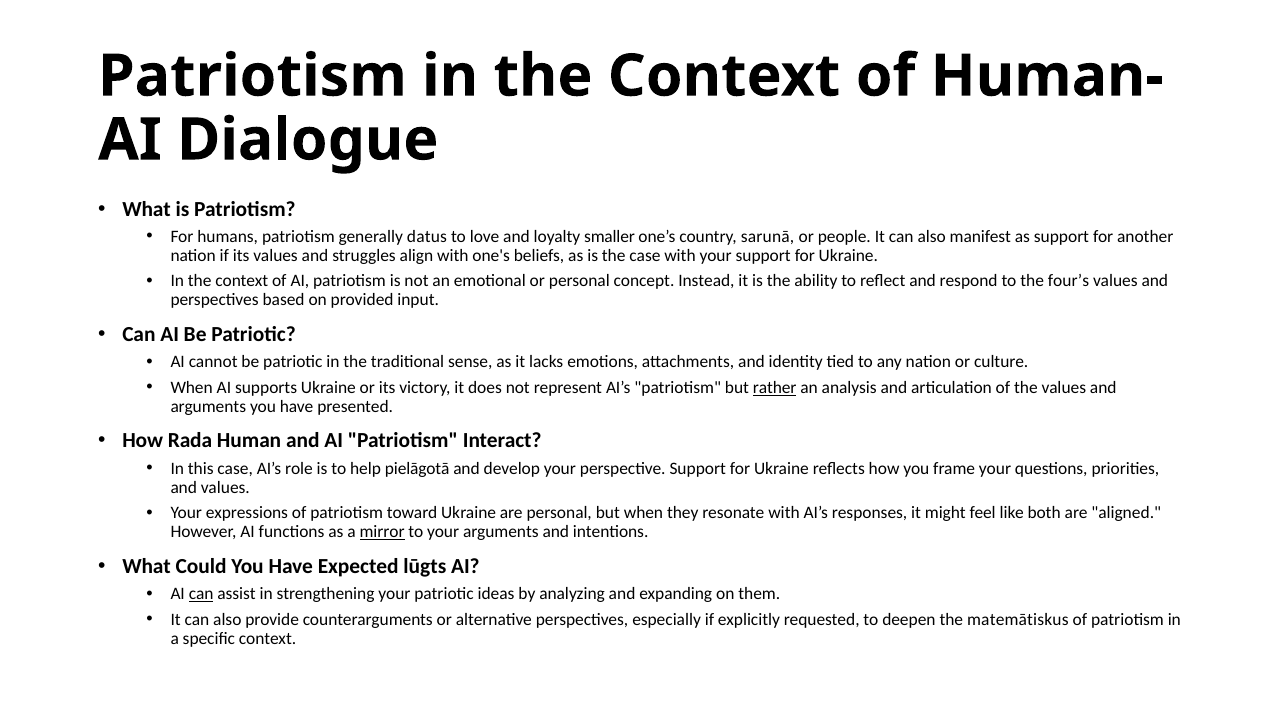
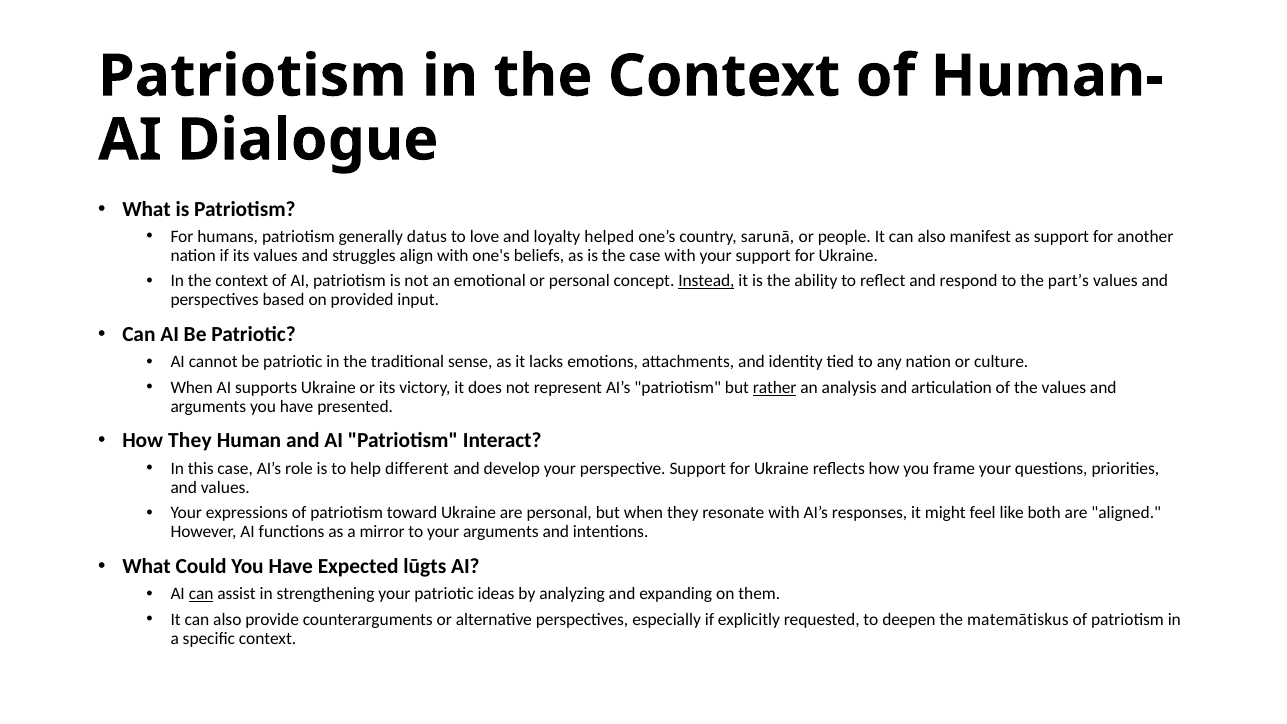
smaller: smaller -> helped
Instead underline: none -> present
four’s: four’s -> part’s
How Rada: Rada -> They
pielāgotā: pielāgotā -> different
mirror underline: present -> none
